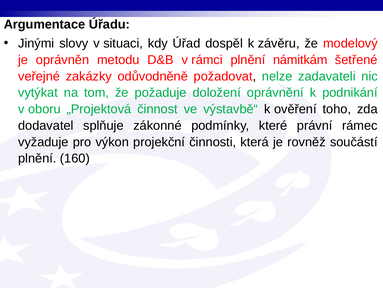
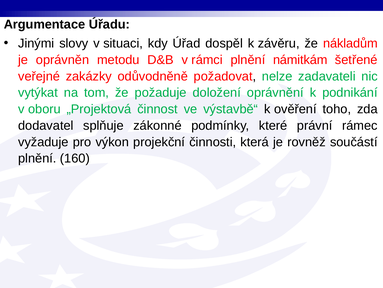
modelový: modelový -> nákladům
